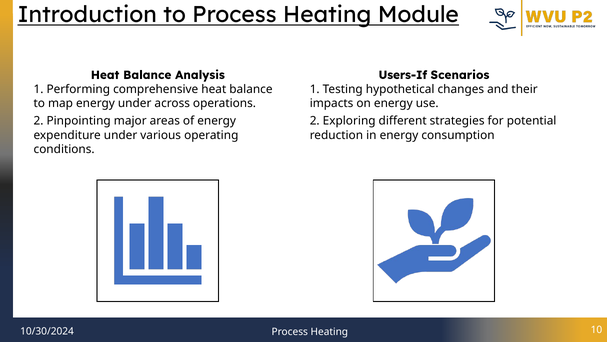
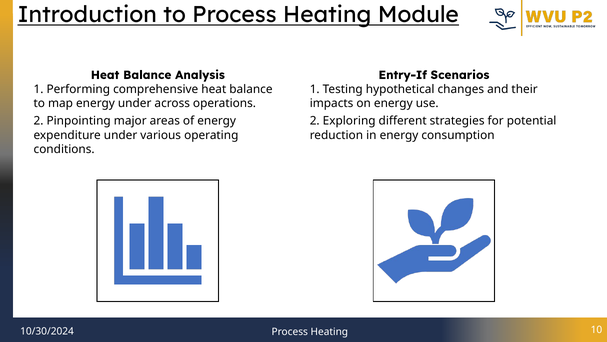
Users-If: Users-If -> Entry-If
